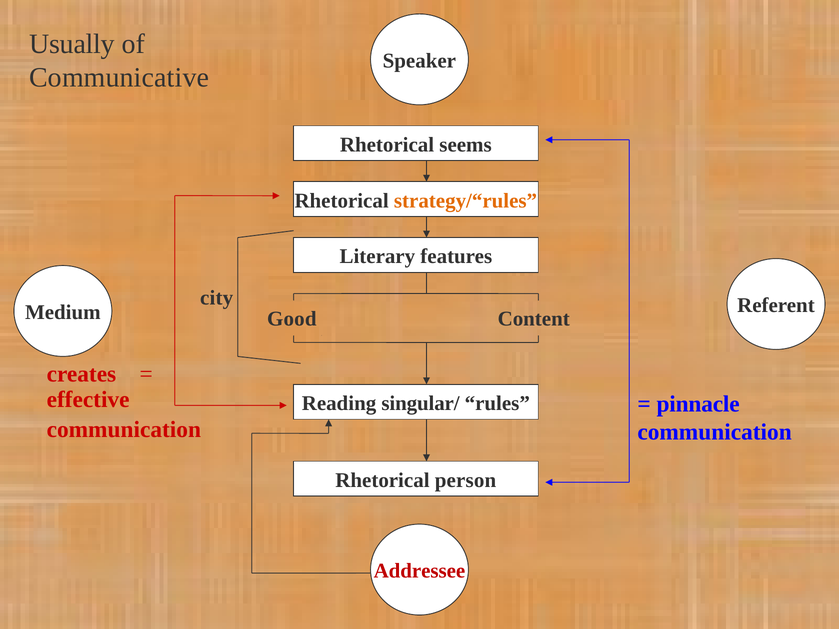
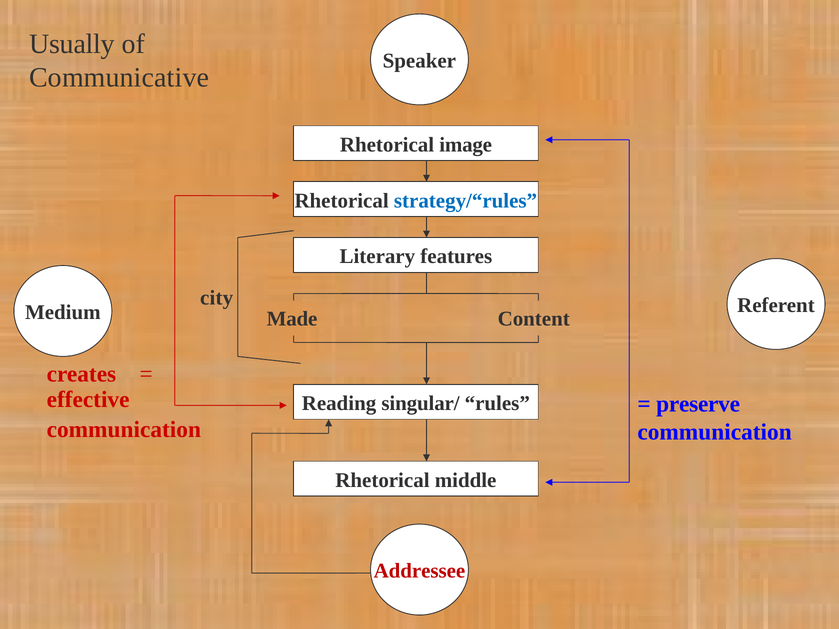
seems: seems -> image
strategy/“rules colour: orange -> blue
Good: Good -> Made
pinnacle: pinnacle -> preserve
person: person -> middle
